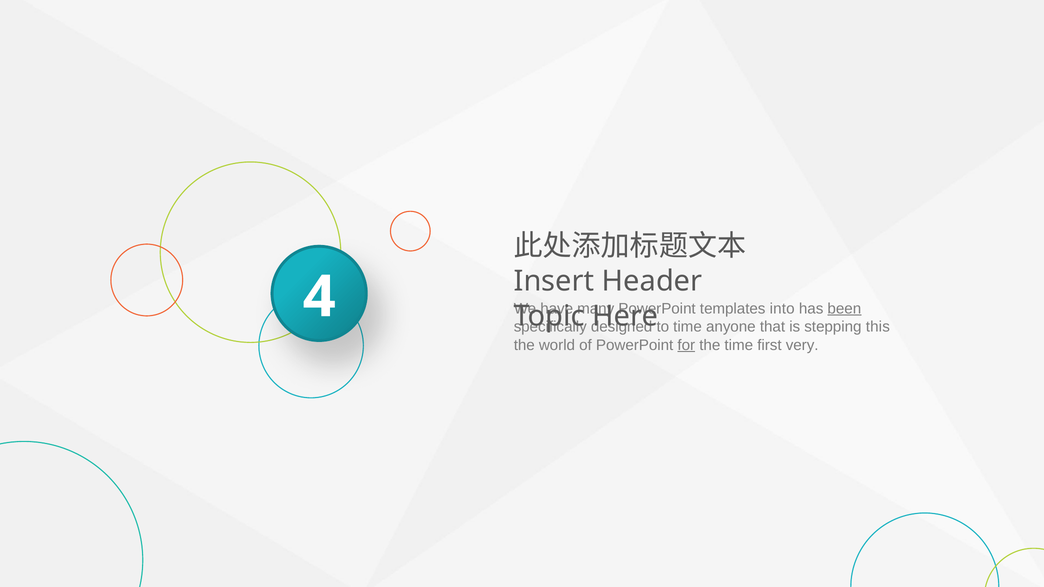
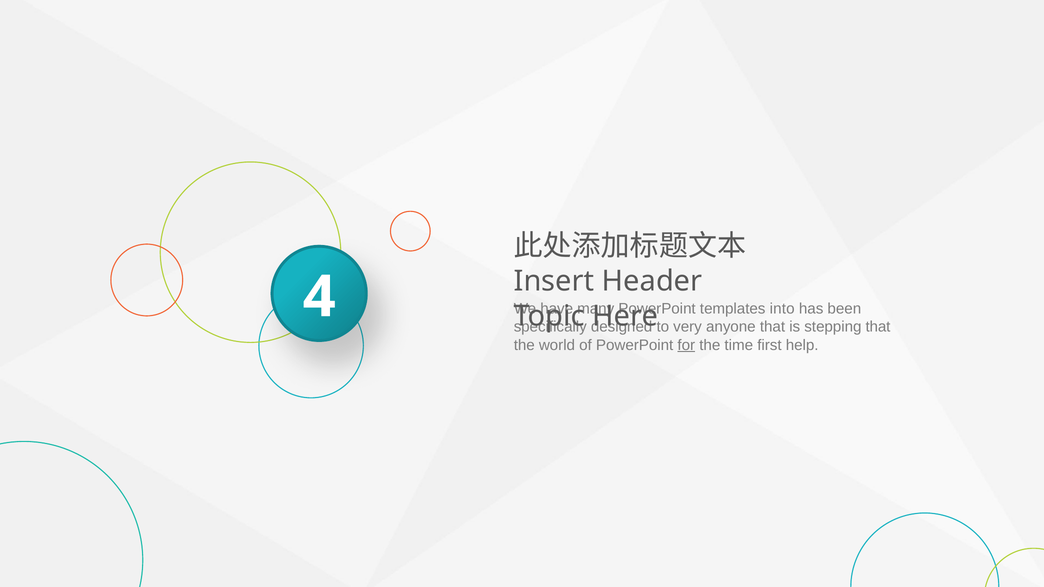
been underline: present -> none
to time: time -> very
stepping this: this -> that
very: very -> help
